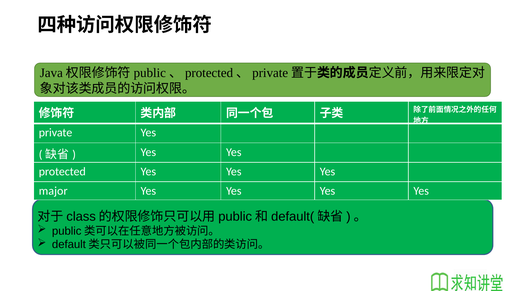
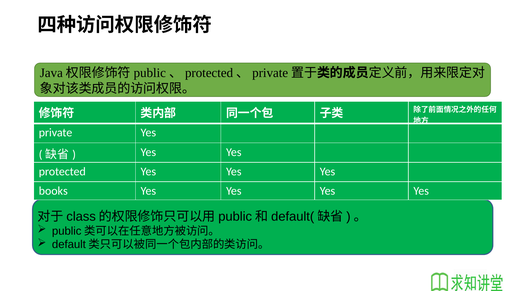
major: major -> books
